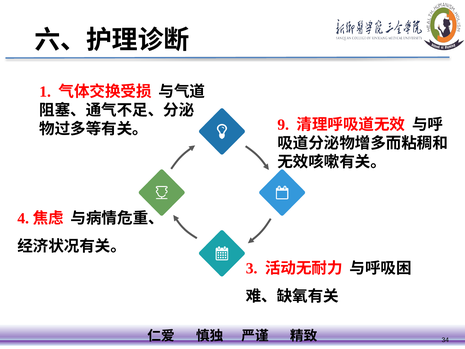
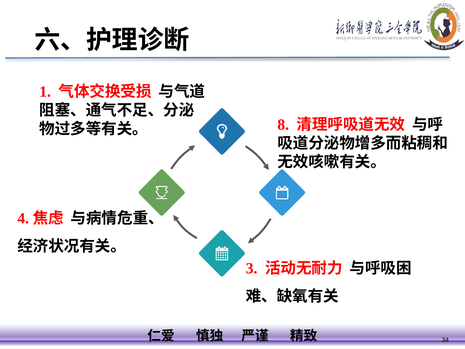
9: 9 -> 8
